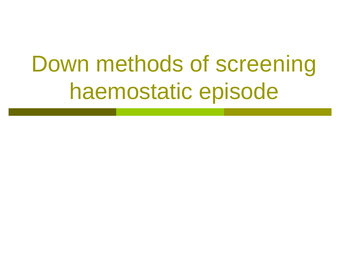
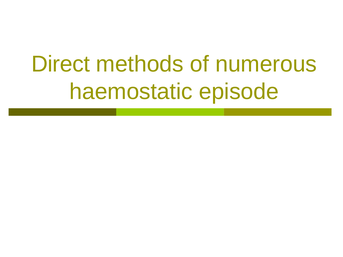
Down: Down -> Direct
screening: screening -> numerous
